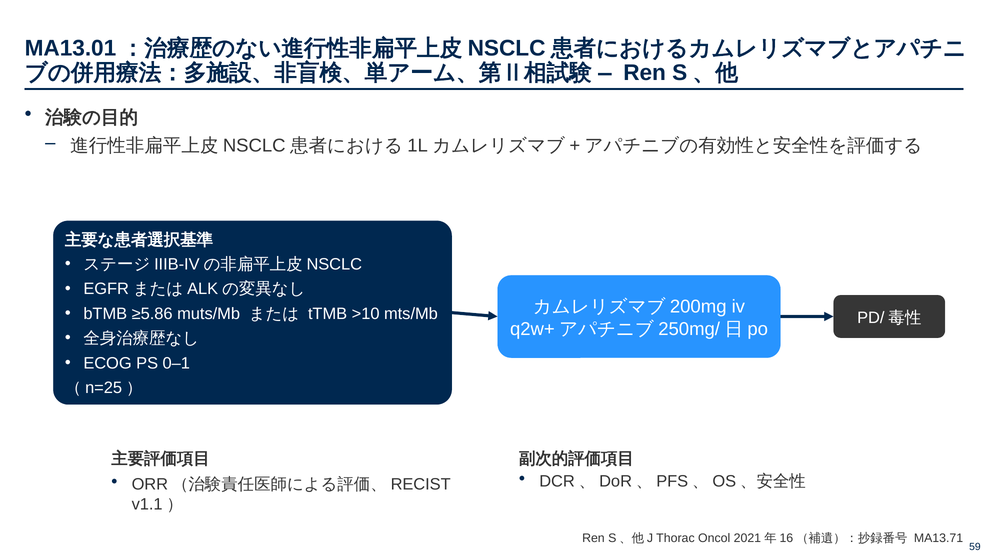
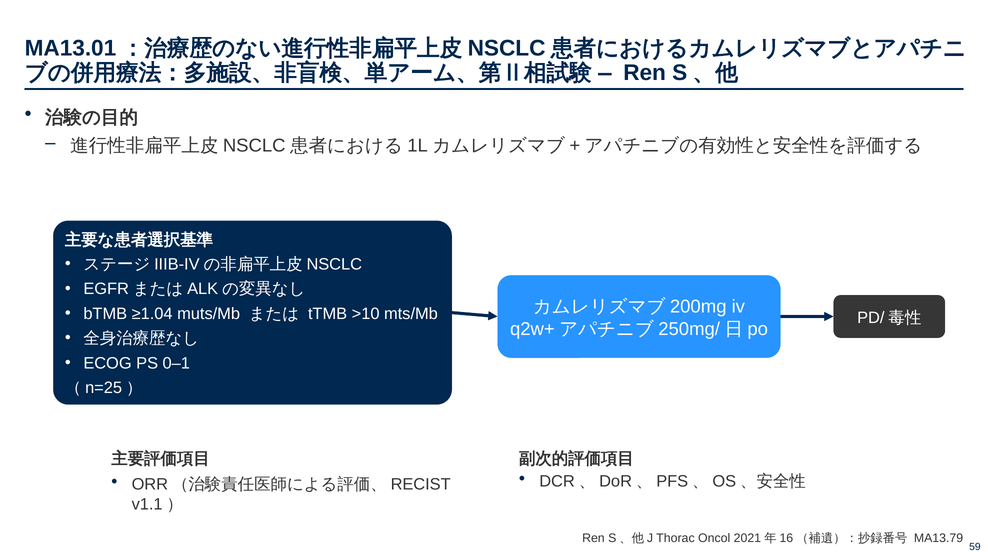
≥5.86: ≥5.86 -> ≥1.04
MA13.71: MA13.71 -> MA13.79
